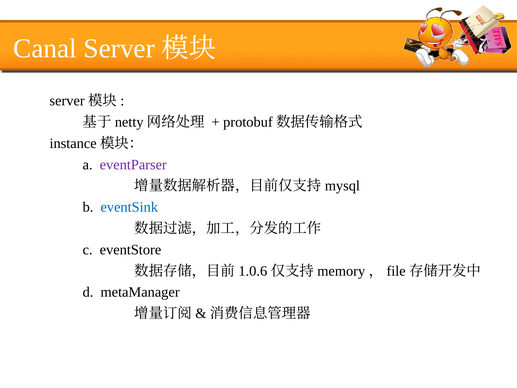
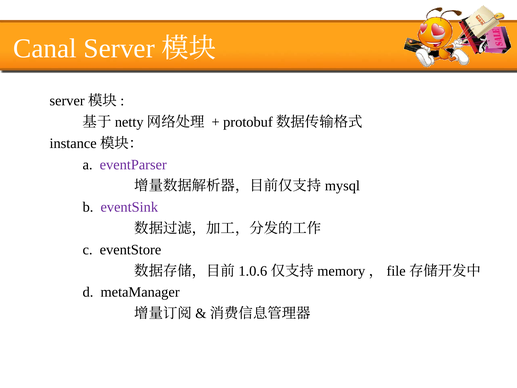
eventSink colour: blue -> purple
